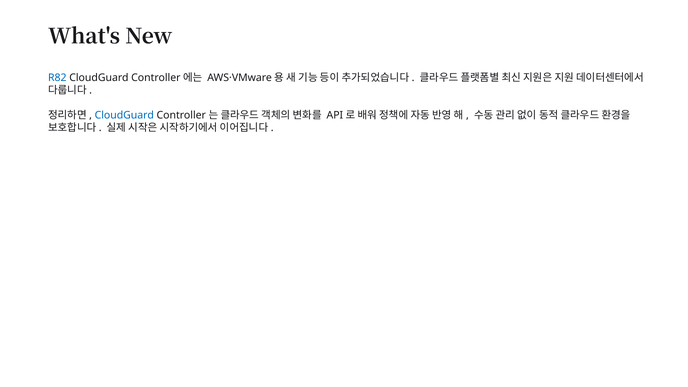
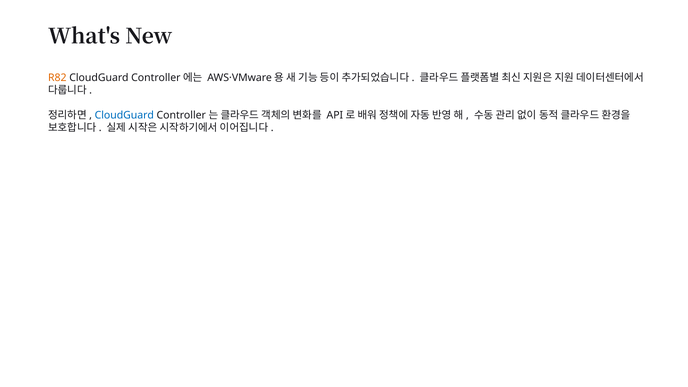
R82 colour: blue -> orange
